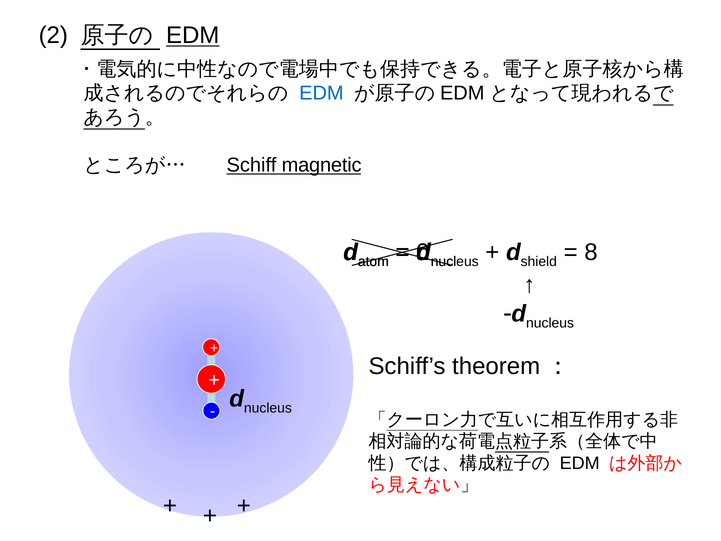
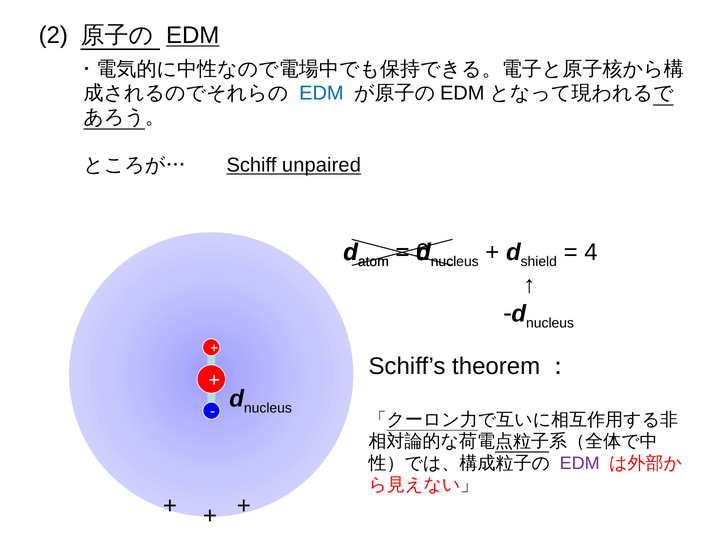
magnetic: magnetic -> unpaired
8: 8 -> 4
EDM at (580, 463) colour: black -> purple
